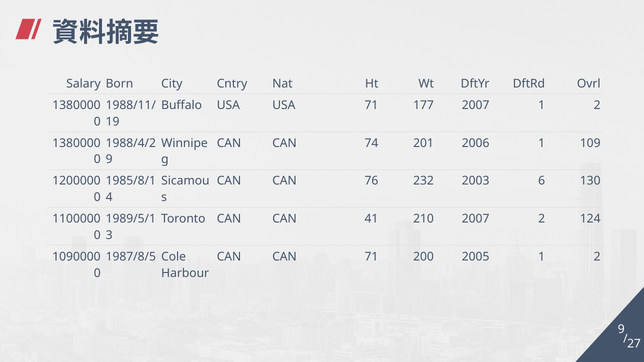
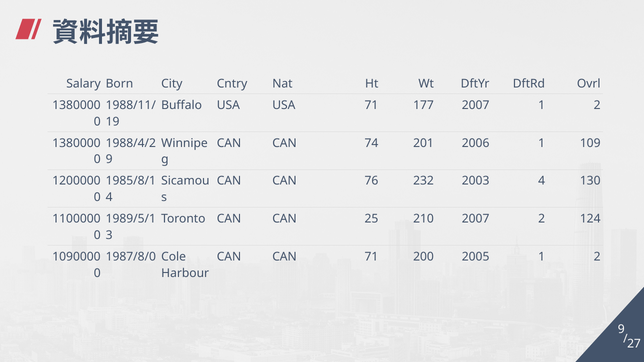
2003 6: 6 -> 4
41: 41 -> 25
1987/8/5: 1987/8/5 -> 1987/8/0
